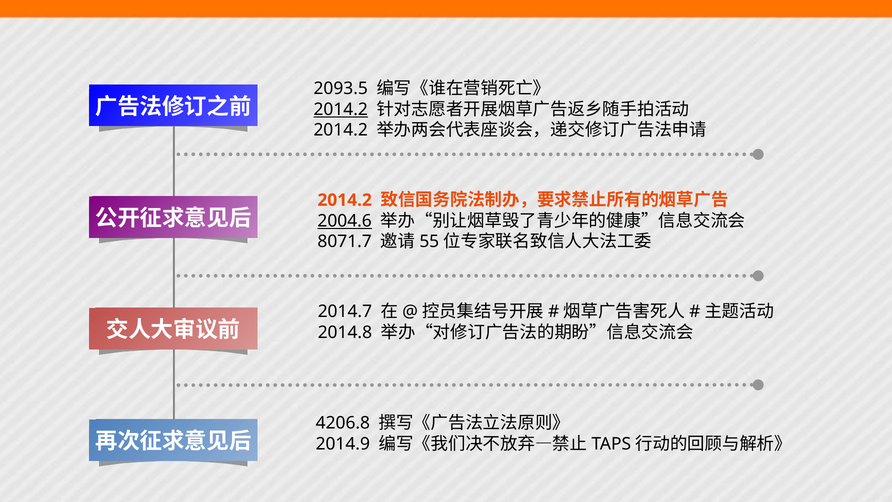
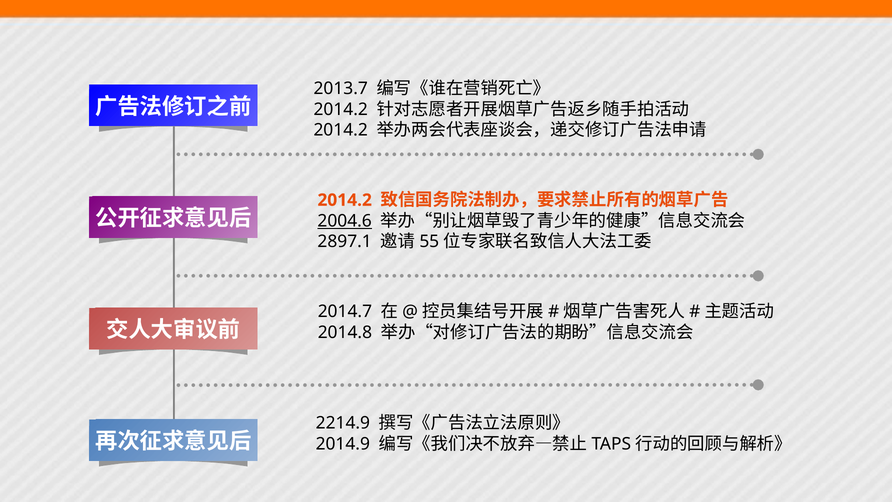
2093.5: 2093.5 -> 2013.7
2014.2 at (341, 109) underline: present -> none
8071.7: 8071.7 -> 2897.1
4206.8: 4206.8 -> 2214.9
